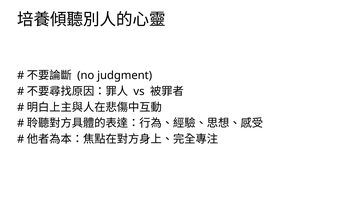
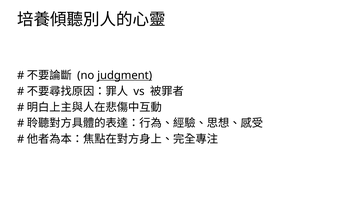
judgment underline: none -> present
